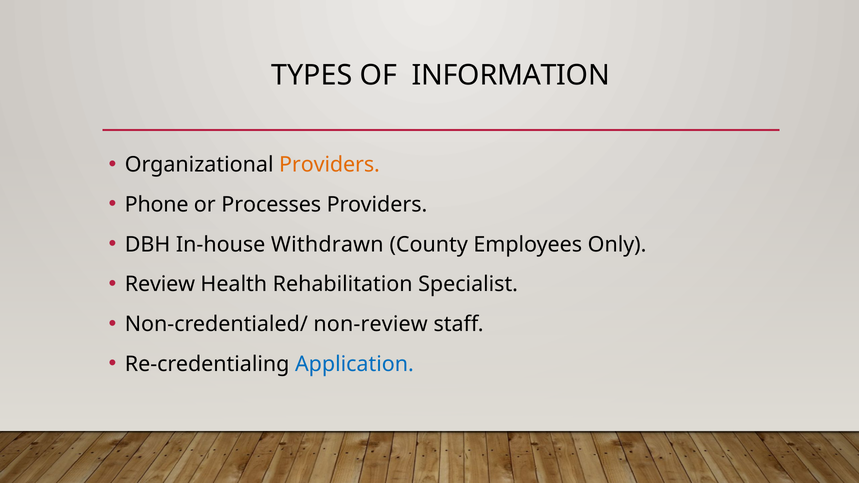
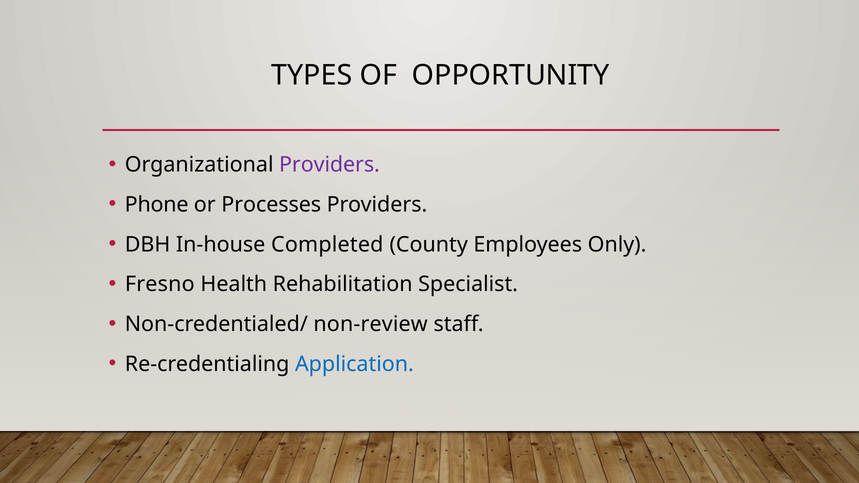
INFORMATION: INFORMATION -> OPPORTUNITY
Providers at (329, 165) colour: orange -> purple
Withdrawn: Withdrawn -> Completed
Review: Review -> Fresno
